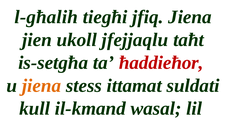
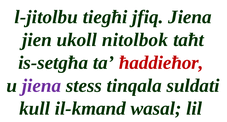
l-għalih: l-għalih -> l-jitolbu
jfejjaqlu: jfejjaqlu -> nitolbok
jiena at (41, 86) colour: orange -> purple
ittamat: ittamat -> tinqala
